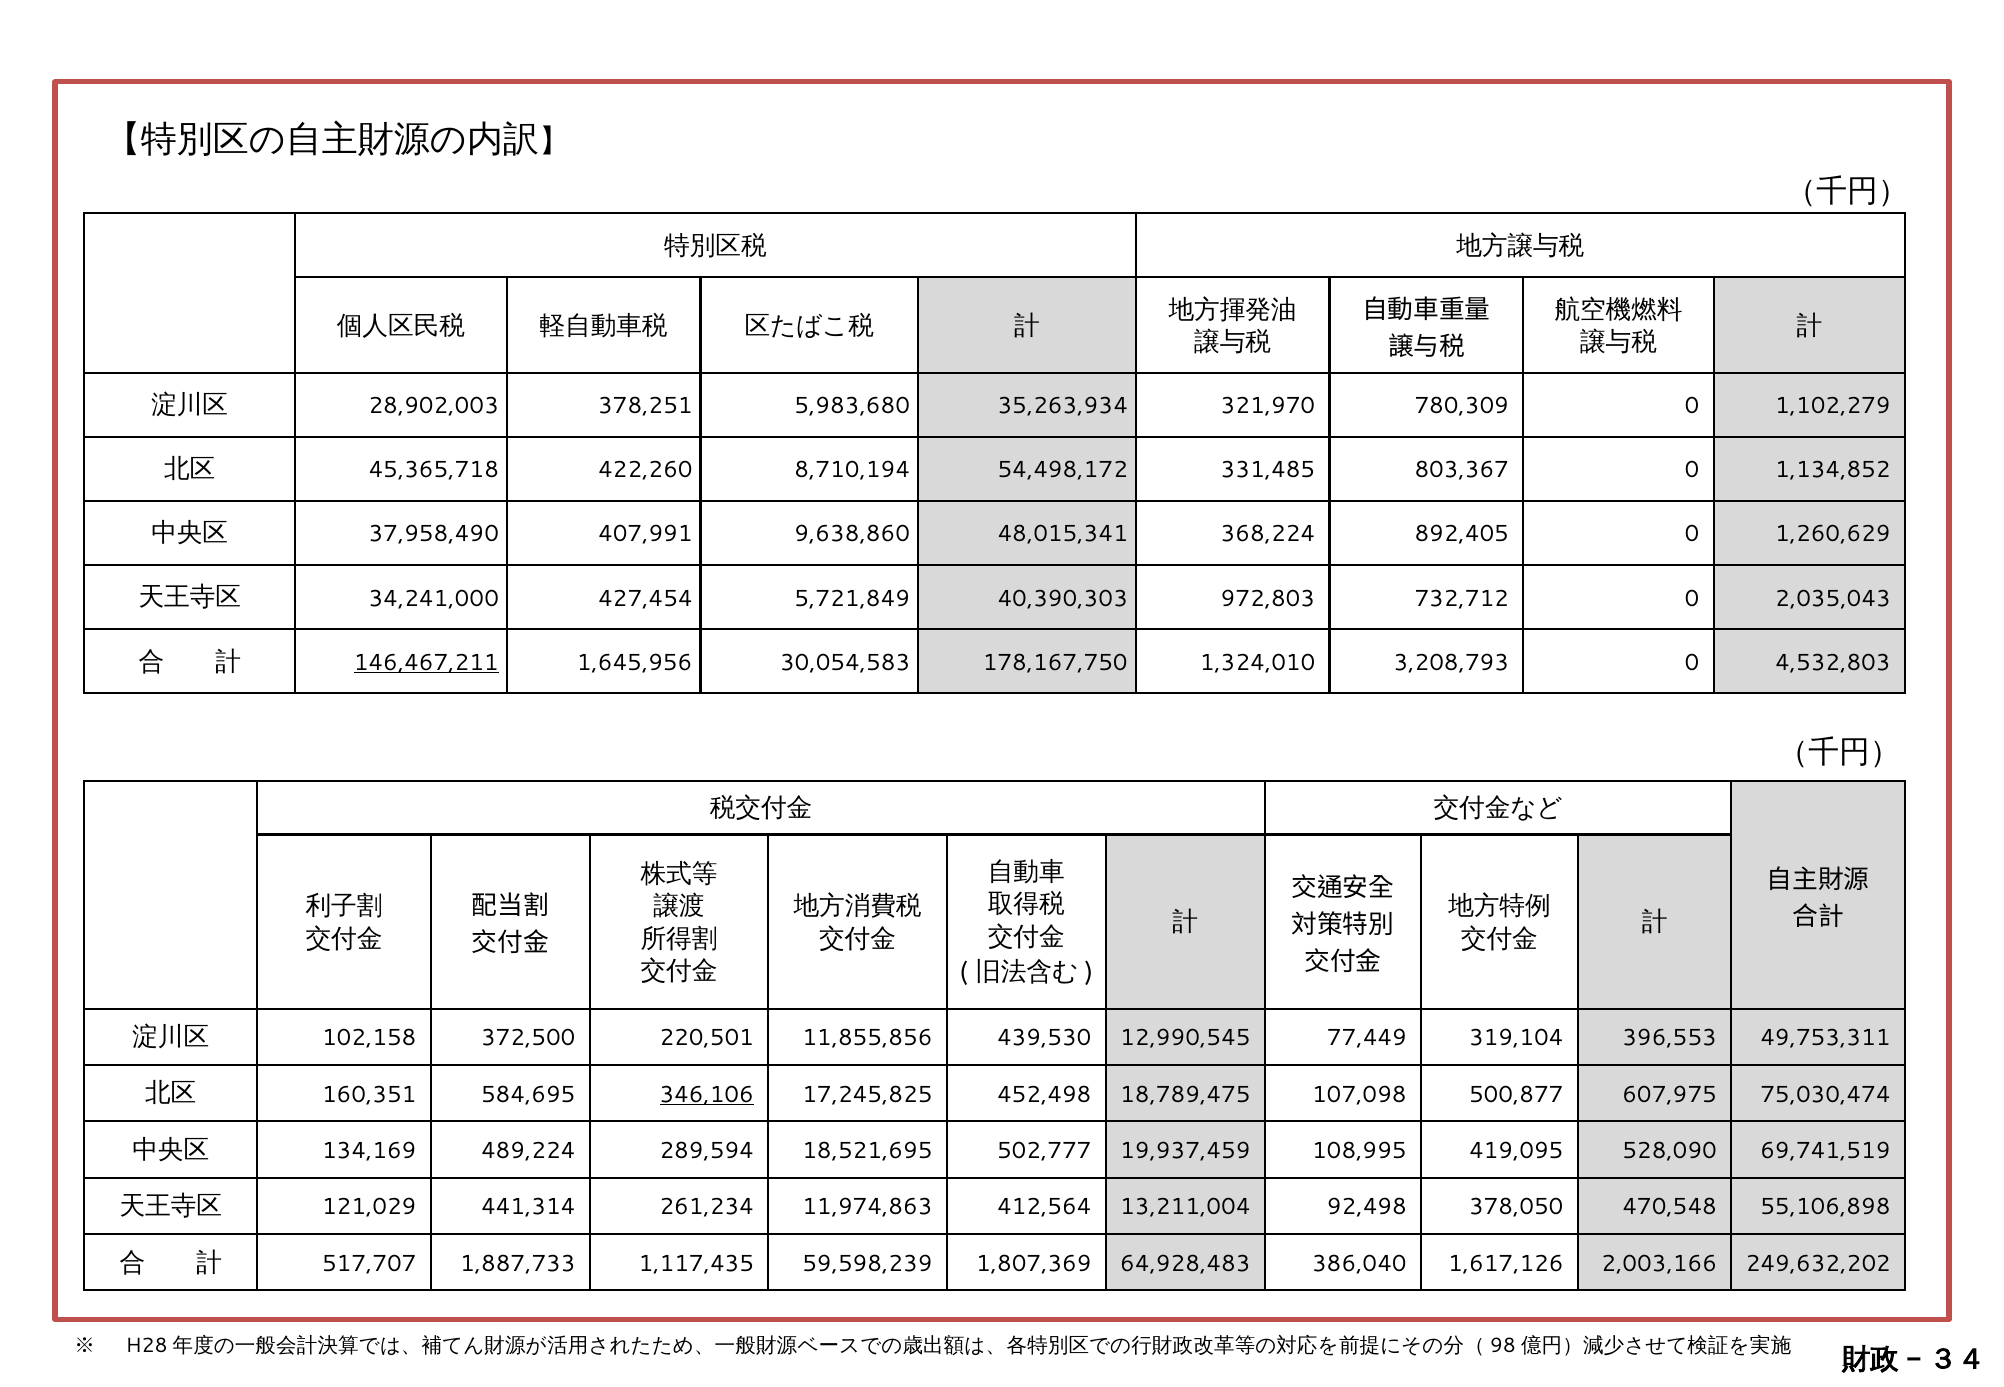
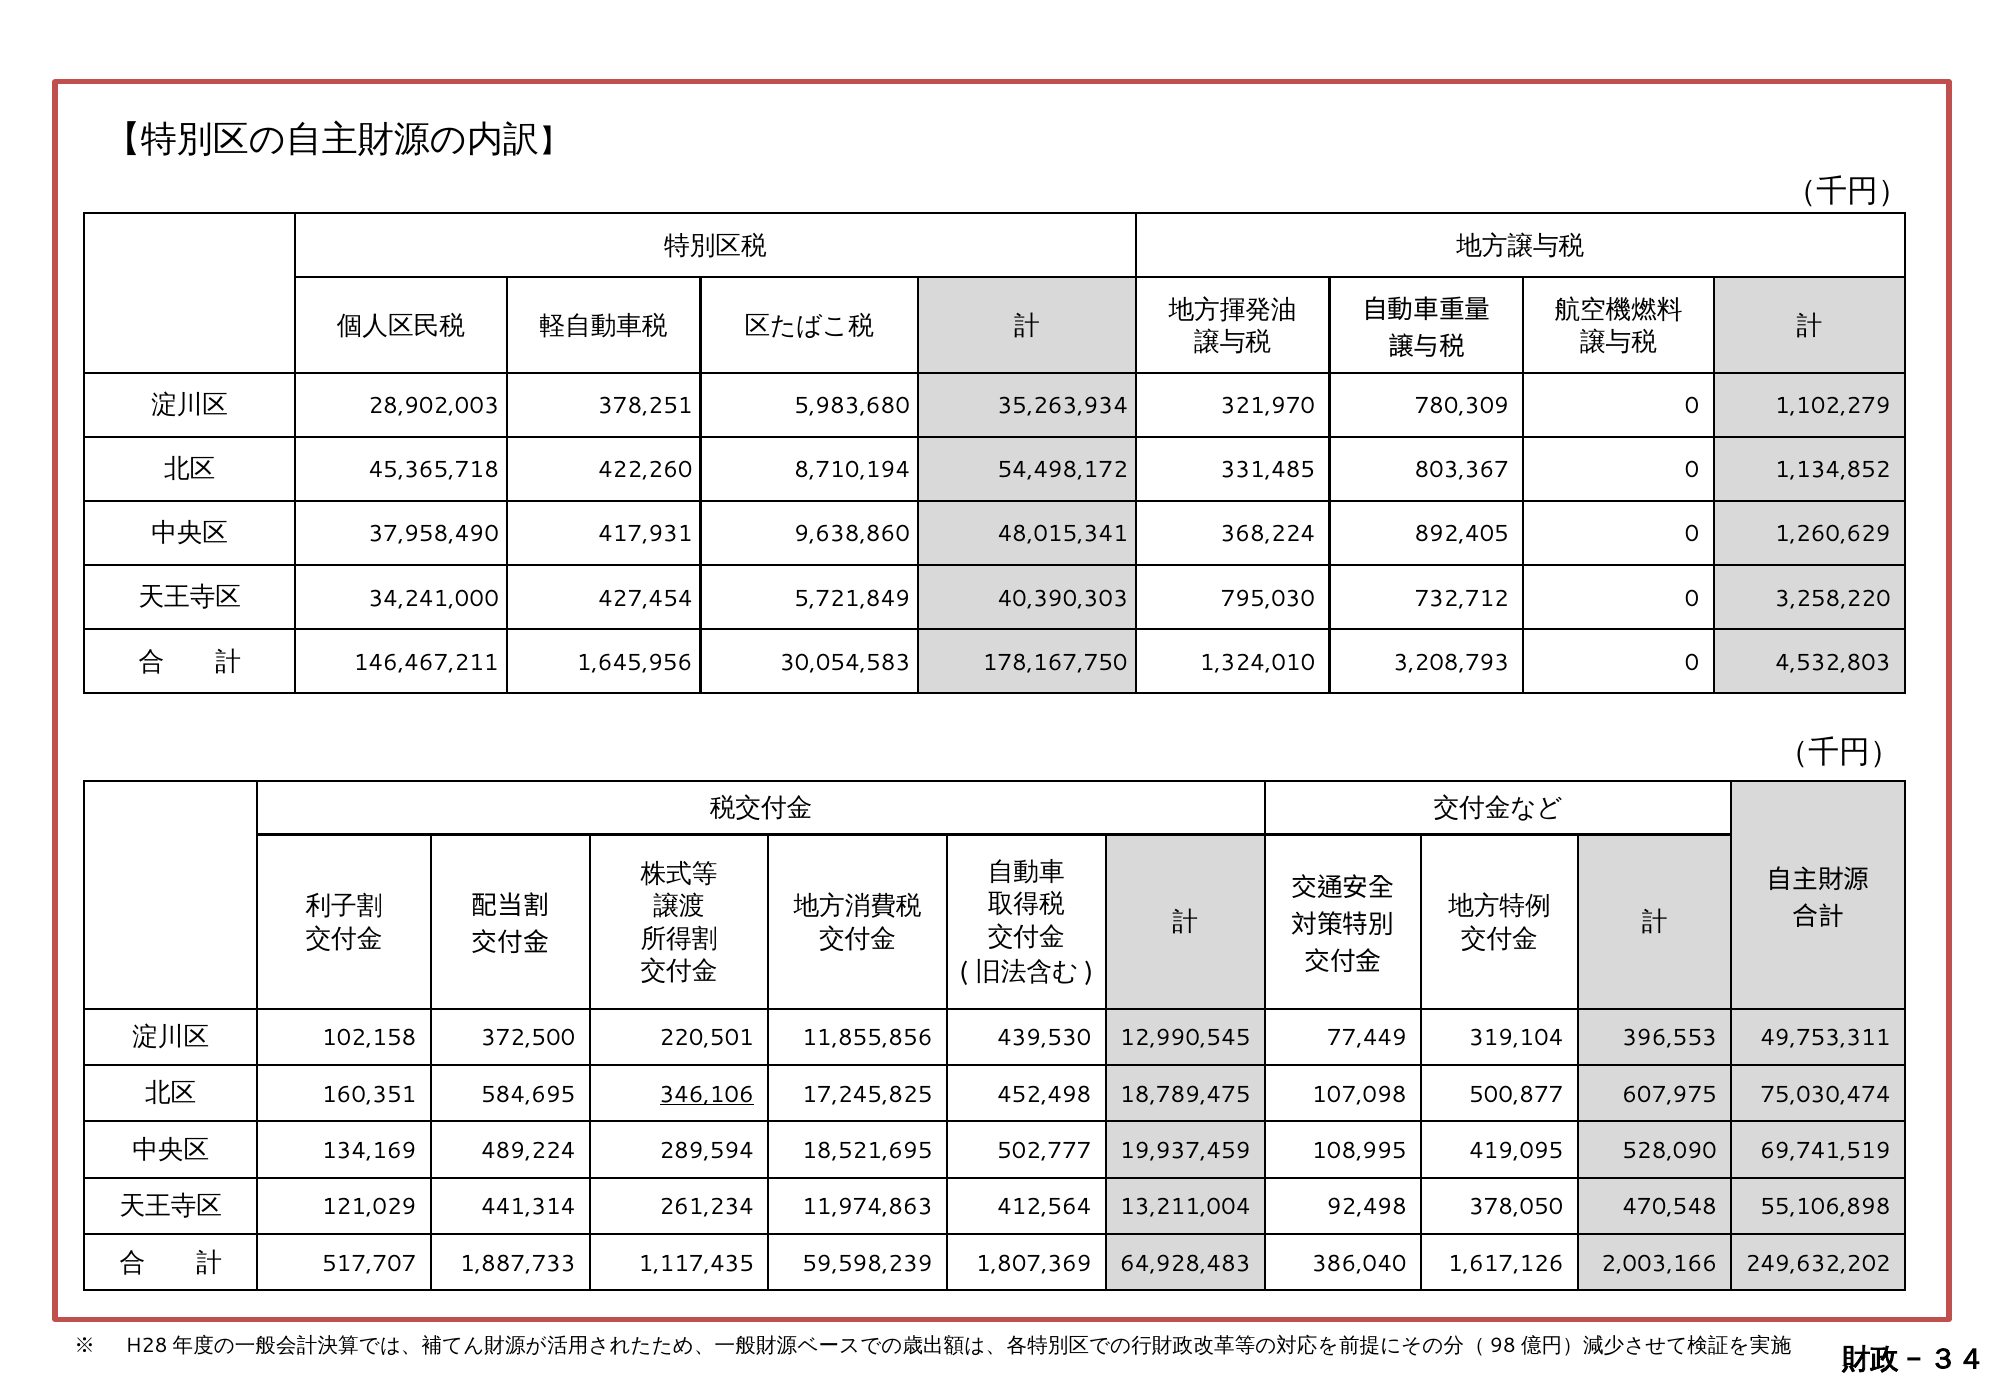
407,991: 407,991 -> 417,931
972,803: 972,803 -> 795,030
2,035,043: 2,035,043 -> 3,258,220
146,467,211 underline: present -> none
